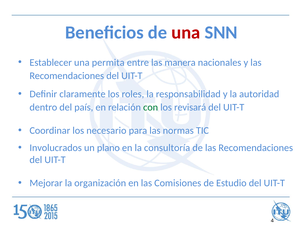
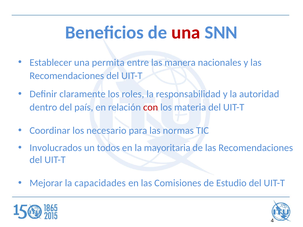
con colour: green -> red
revisará: revisará -> materia
plano: plano -> todos
consultoría: consultoría -> mayoritaria
organización: organización -> capacidades
